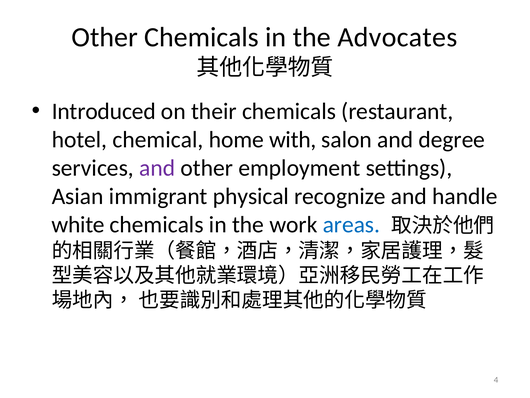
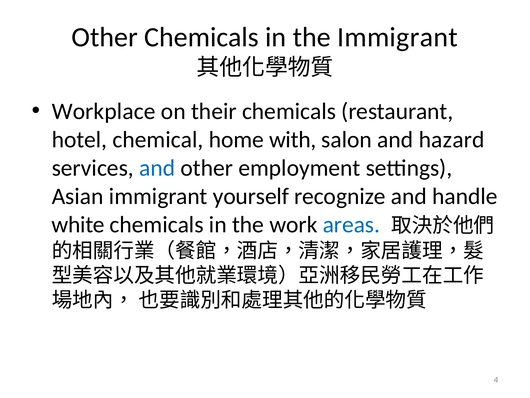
the Advocates: Advocates -> Immigrant
Introduced: Introduced -> Workplace
degree: degree -> hazard
and at (157, 168) colour: purple -> blue
physical: physical -> yourself
